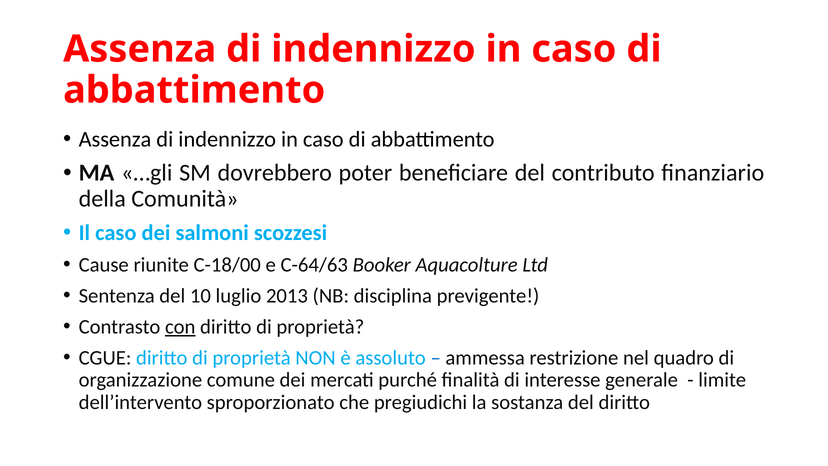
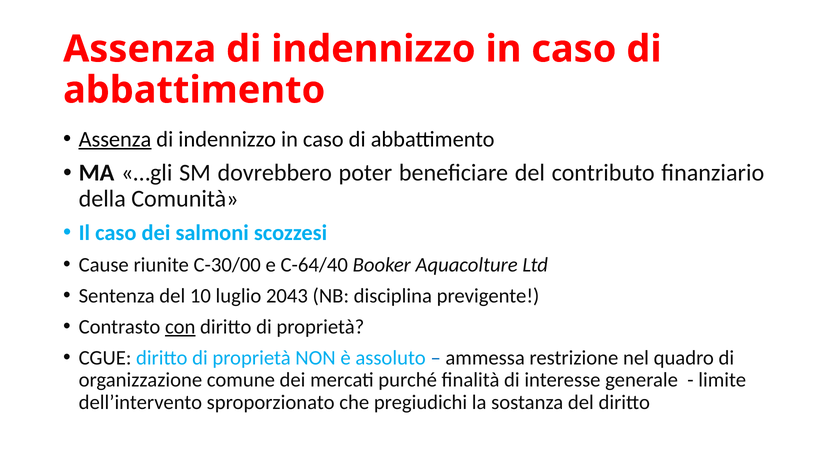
Assenza at (115, 139) underline: none -> present
C-18/00: C-18/00 -> C-30/00
C-64/63: C-64/63 -> C-64/40
2013: 2013 -> 2043
